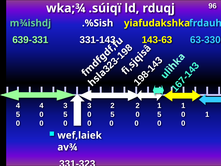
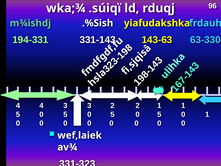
639-331: 639-331 -> 194-331
